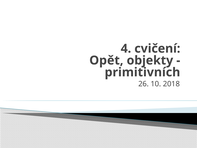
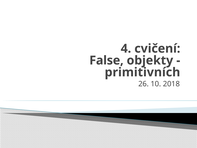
Opět: Opět -> False
